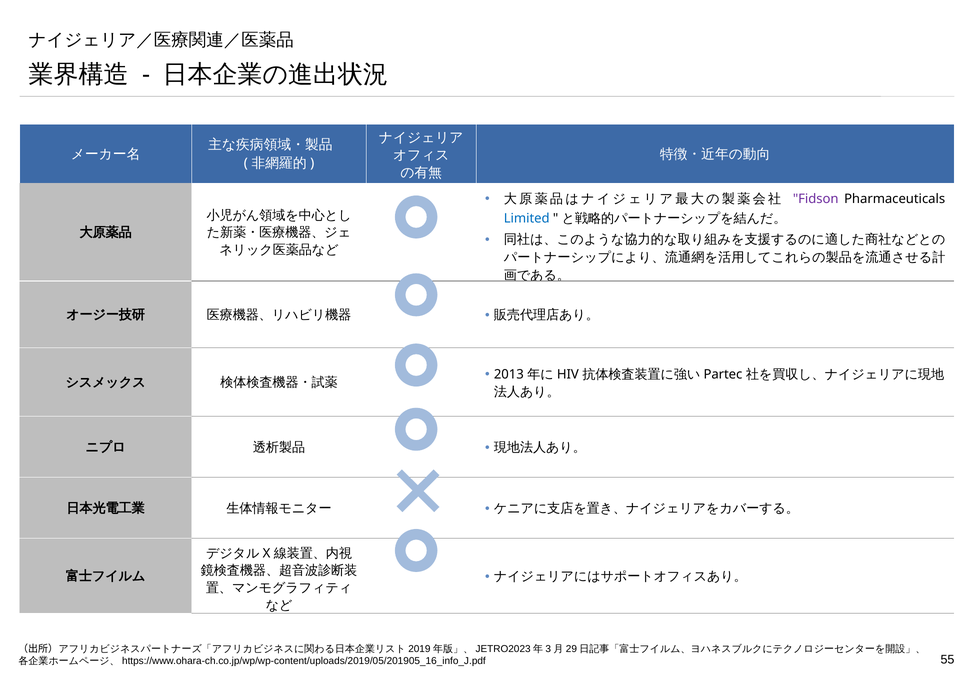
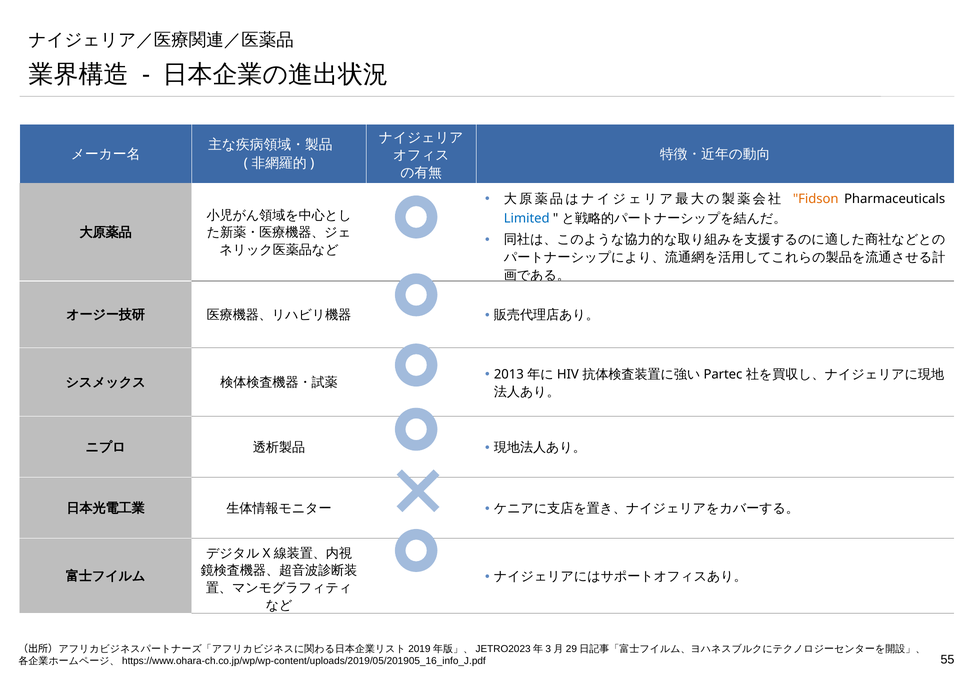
Fidson colour: purple -> orange
